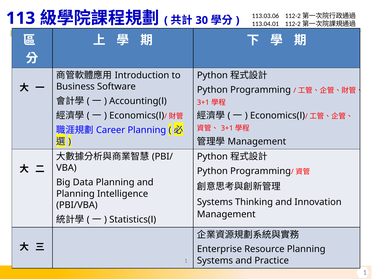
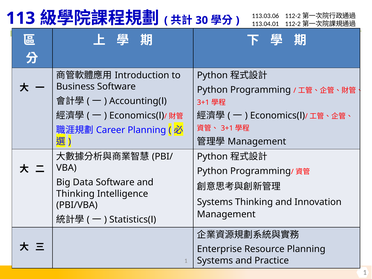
Data Planning: Planning -> Software
Planning at (75, 194): Planning -> Thinking
